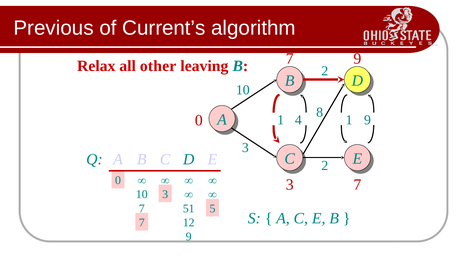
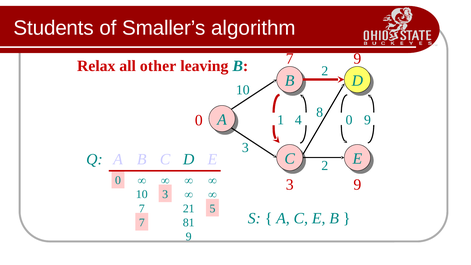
Previous: Previous -> Students
Current’s: Current’s -> Smaller’s
4 1: 1 -> 0
3 7: 7 -> 9
51: 51 -> 21
12: 12 -> 81
